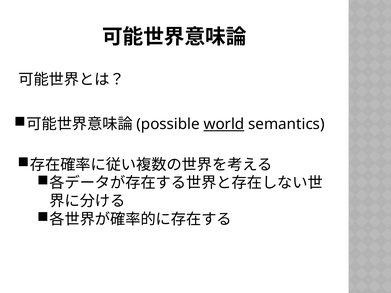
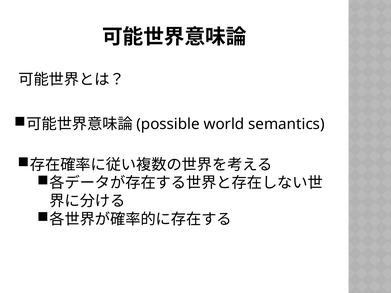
world underline: present -> none
